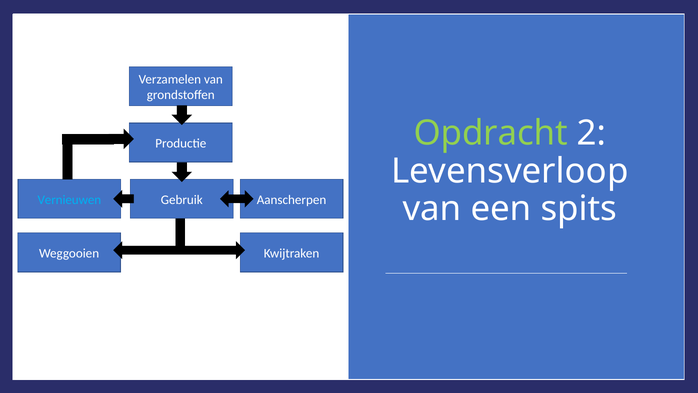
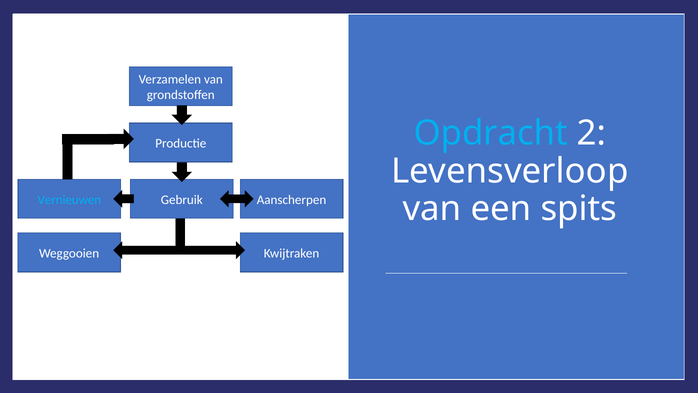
Opdracht colour: light green -> light blue
